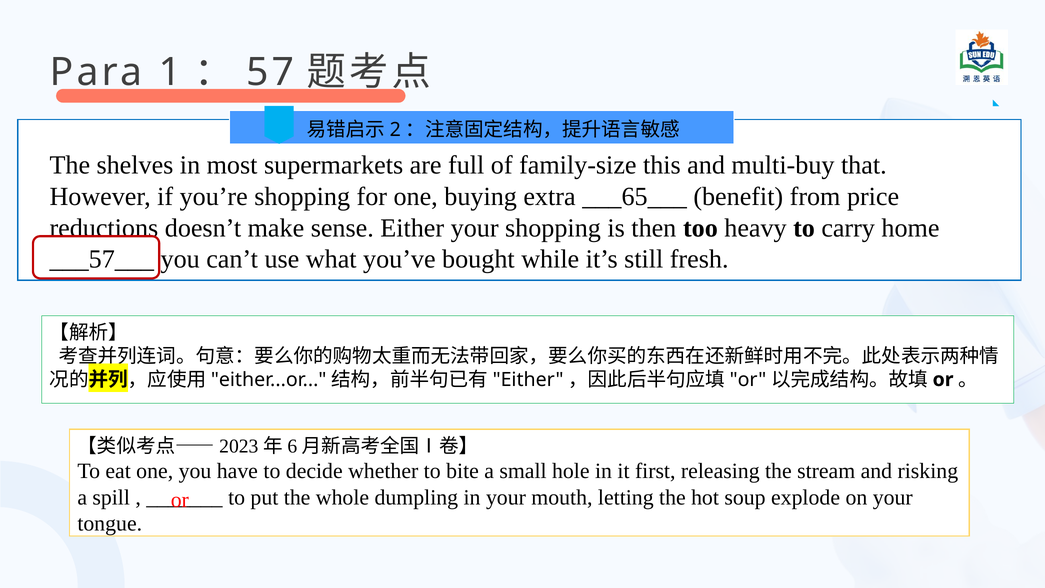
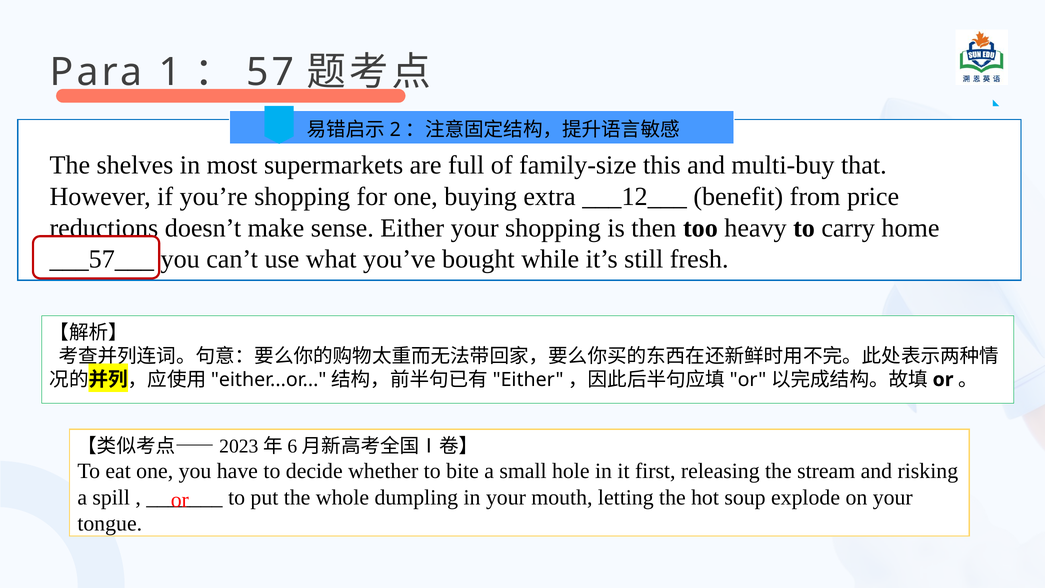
___65___: ___65___ -> ___12___
